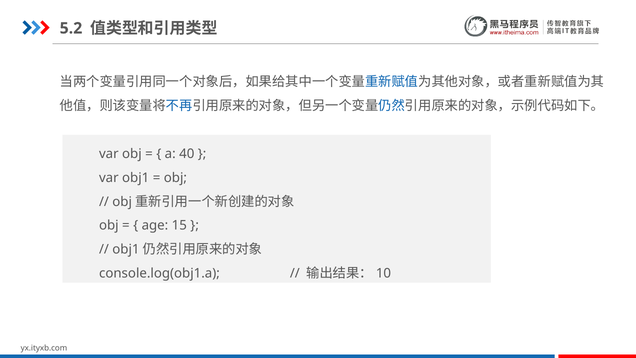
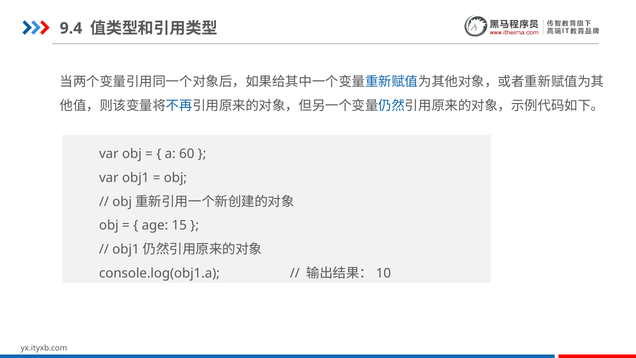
5.2: 5.2 -> 9.4
40: 40 -> 60
